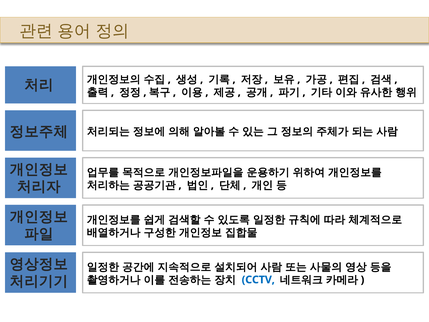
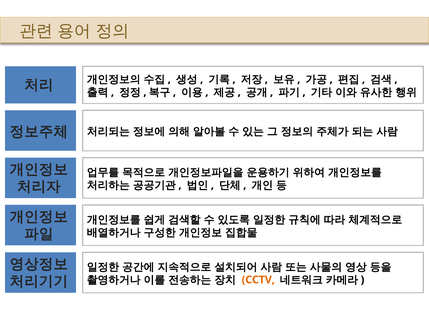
CCTV colour: blue -> orange
